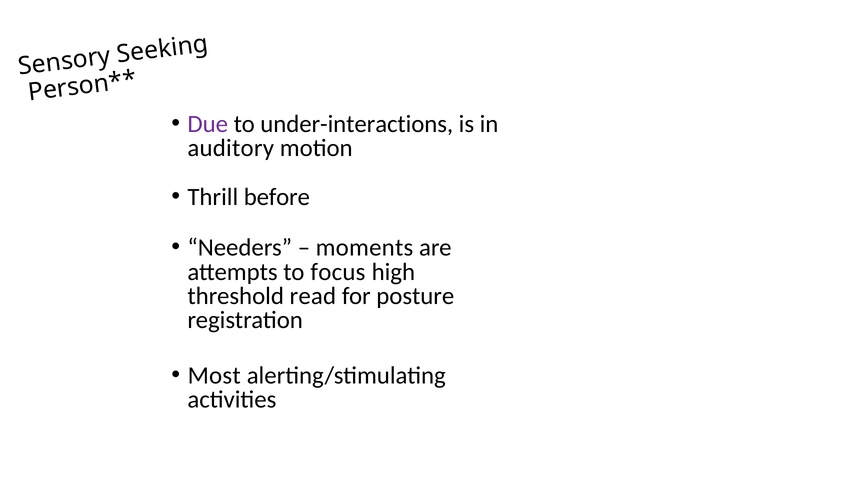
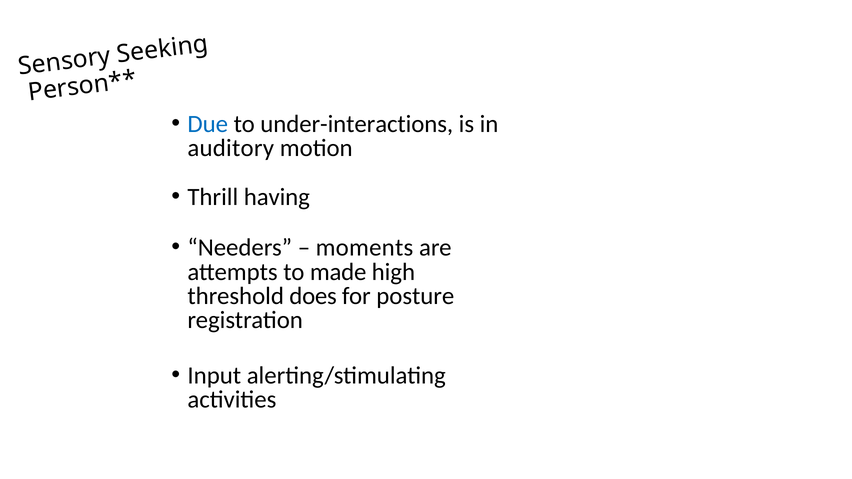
Due colour: purple -> blue
before: before -> having
focus: focus -> made
read: read -> does
Most: Most -> Input
